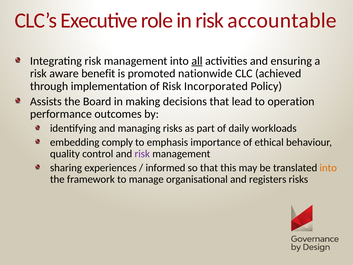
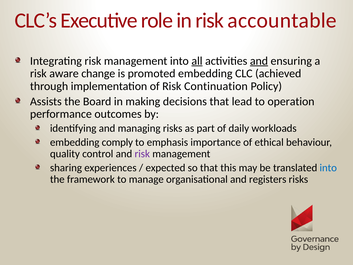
and at (259, 61) underline: none -> present
benefit: benefit -> change
promoted nationwide: nationwide -> embedding
Incorporated: Incorporated -> Continuation
informed: informed -> expected
into at (328, 168) colour: orange -> blue
